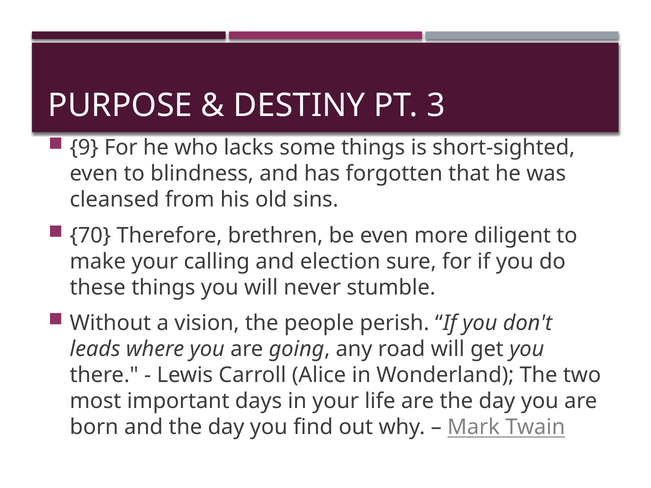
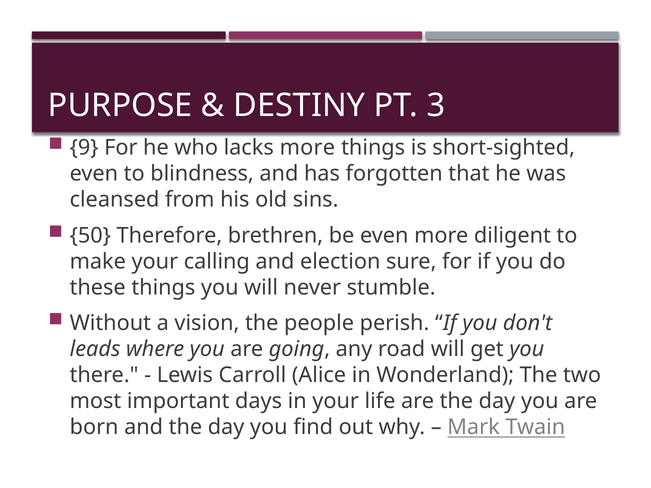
lacks some: some -> more
70: 70 -> 50
